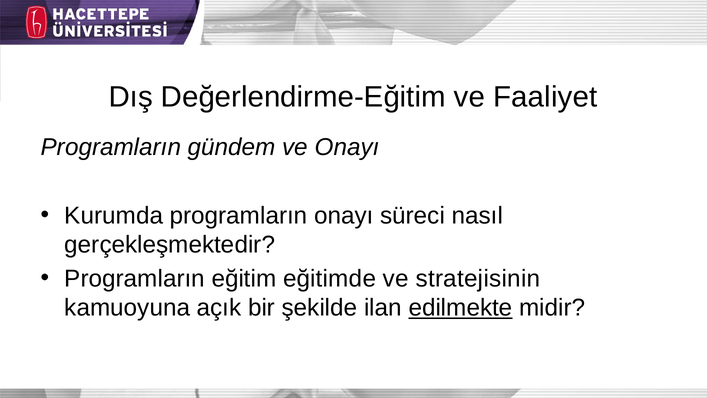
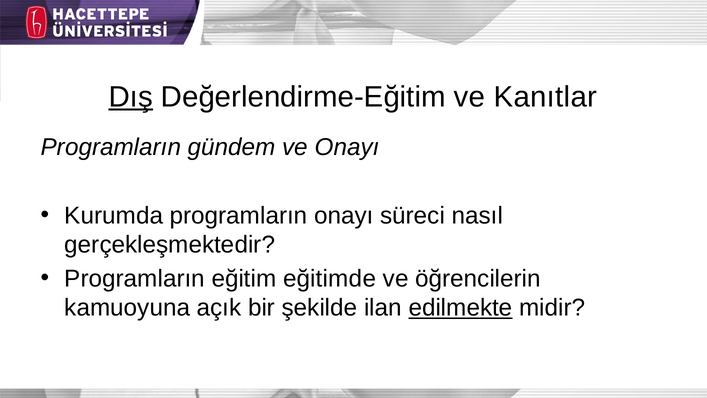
Dış underline: none -> present
Faaliyet: Faaliyet -> Kanıtlar
stratejisinin: stratejisinin -> öğrencilerin
